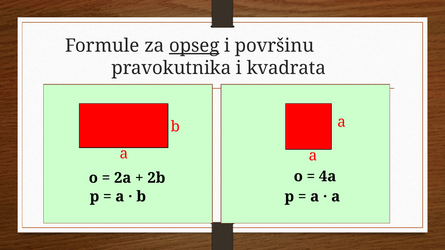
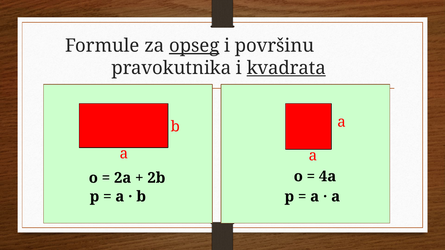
kvadrata underline: none -> present
